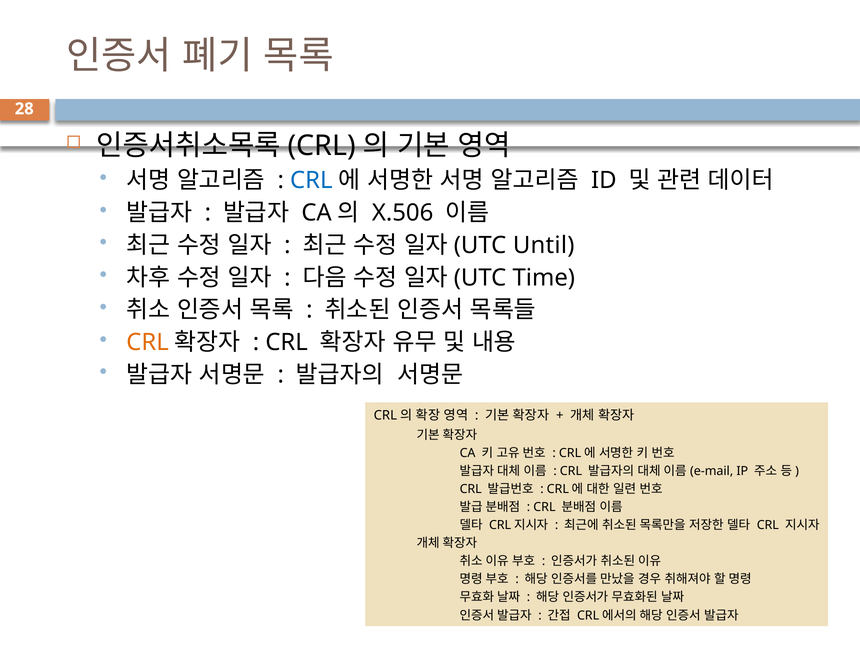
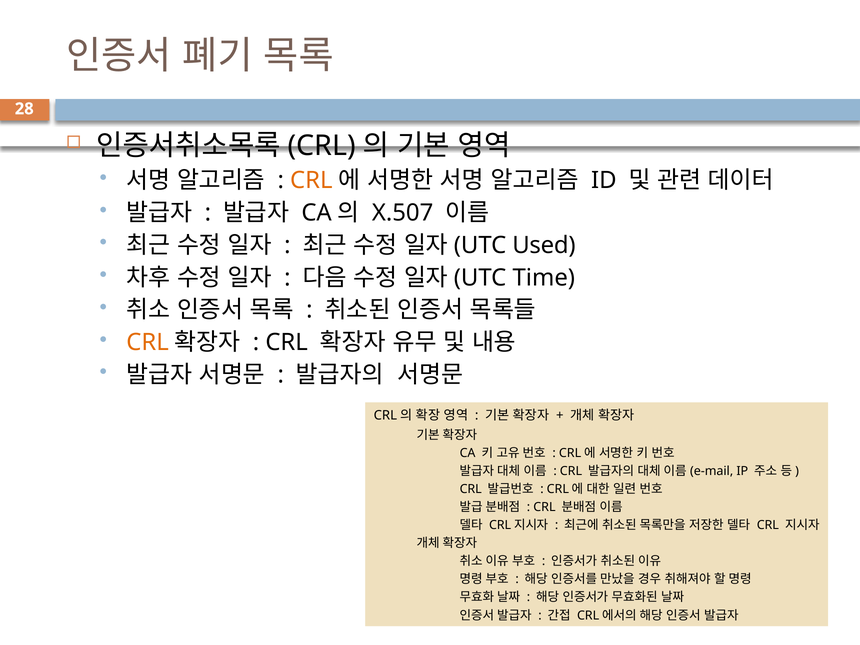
CRL at (311, 181) colour: blue -> orange
X.506: X.506 -> X.507
Until: Until -> Used
